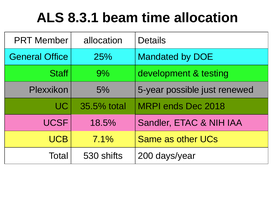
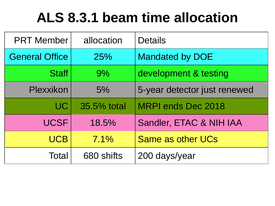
possible: possible -> detector
530: 530 -> 680
